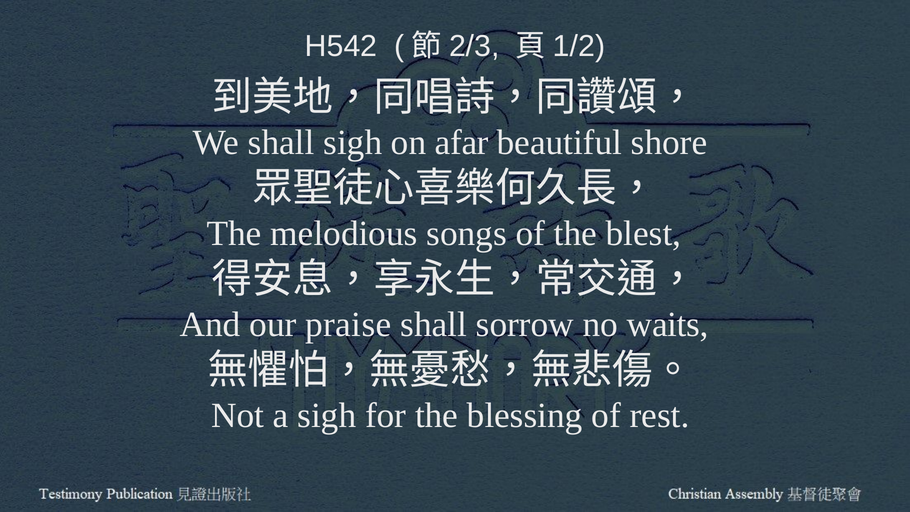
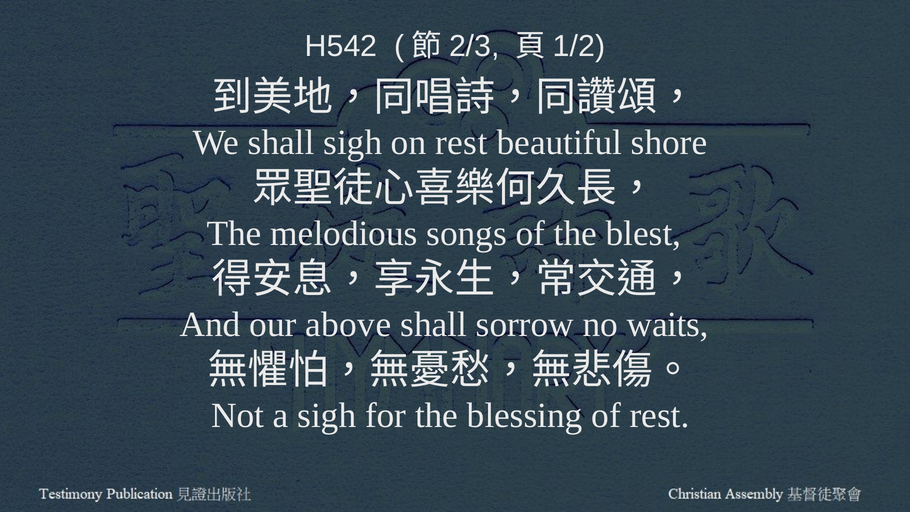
on afar: afar -> rest
praise: praise -> above
